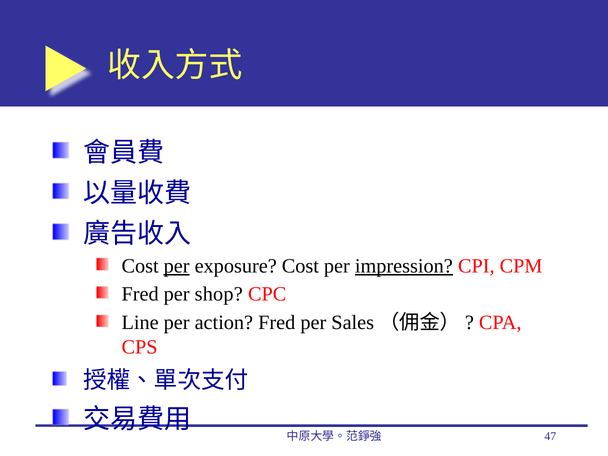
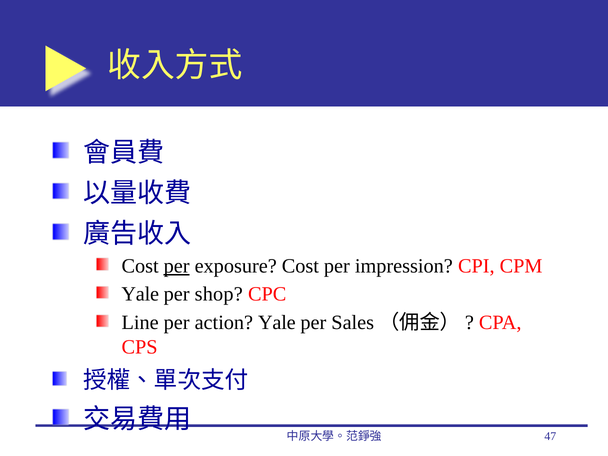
impression underline: present -> none
Fred at (140, 294): Fred -> Yale
action Fred: Fred -> Yale
